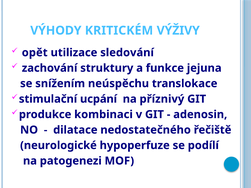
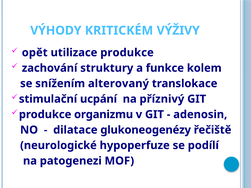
utilizace sledování: sledování -> produkce
jejuna: jejuna -> kolem
neúspěchu: neúspěchu -> alterovaný
kombinaci: kombinaci -> organizmu
nedostatečného: nedostatečného -> glukoneogenézy
